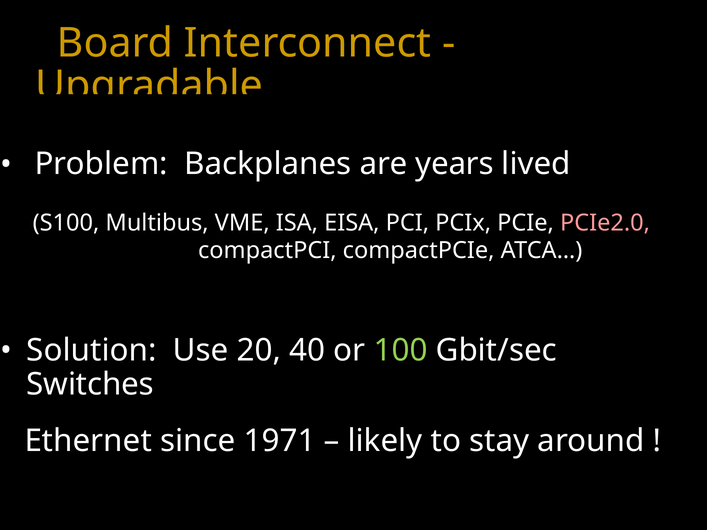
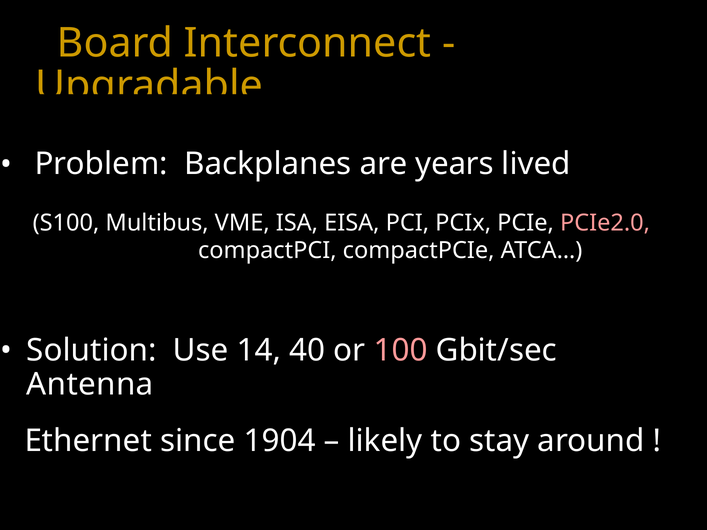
20: 20 -> 14
100 colour: light green -> pink
Switches: Switches -> Antenna
1971: 1971 -> 1904
